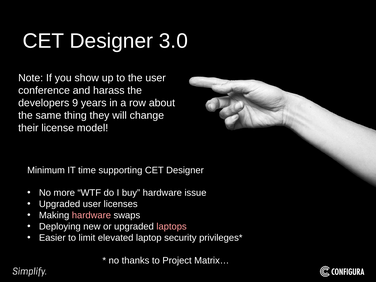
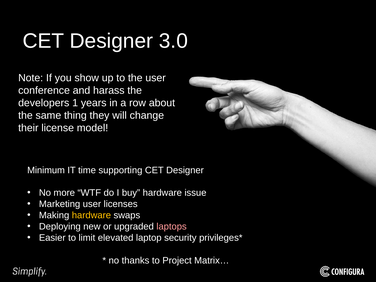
9: 9 -> 1
Upgraded at (60, 204): Upgraded -> Marketing
hardware at (91, 215) colour: pink -> yellow
